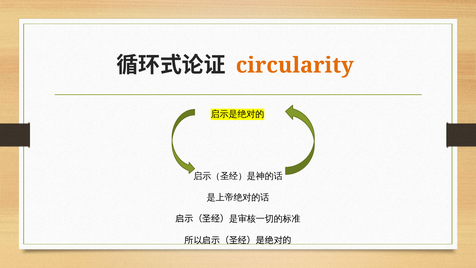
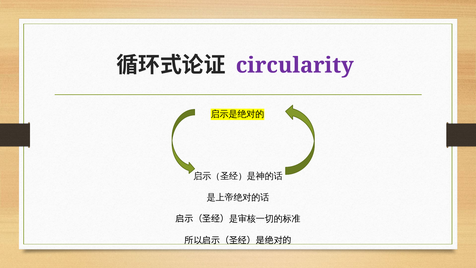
circularity colour: orange -> purple
